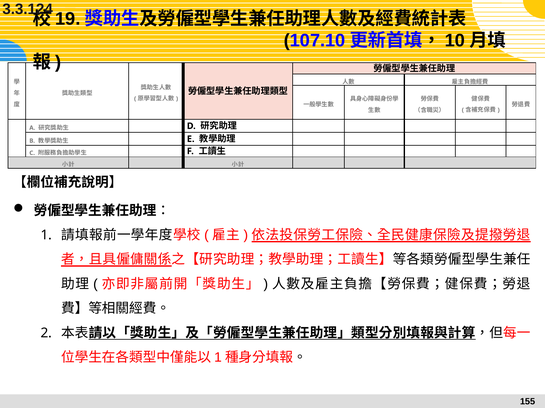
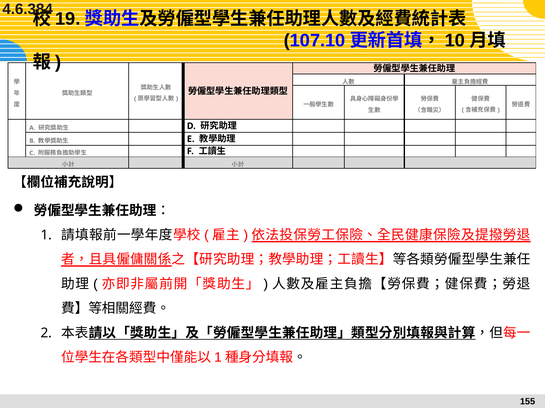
3.3.124: 3.3.124 -> 4.6.384
